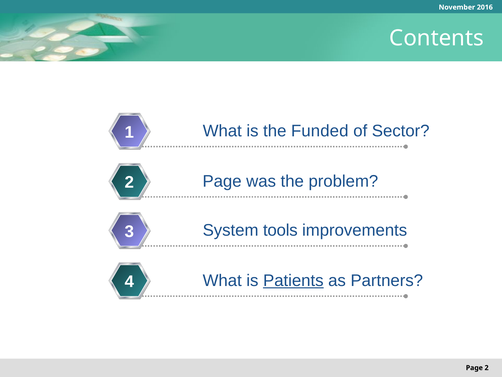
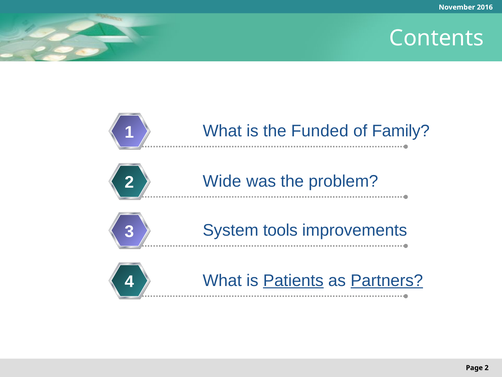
Sector: Sector -> Family
Page at (222, 181): Page -> Wide
Partners underline: none -> present
